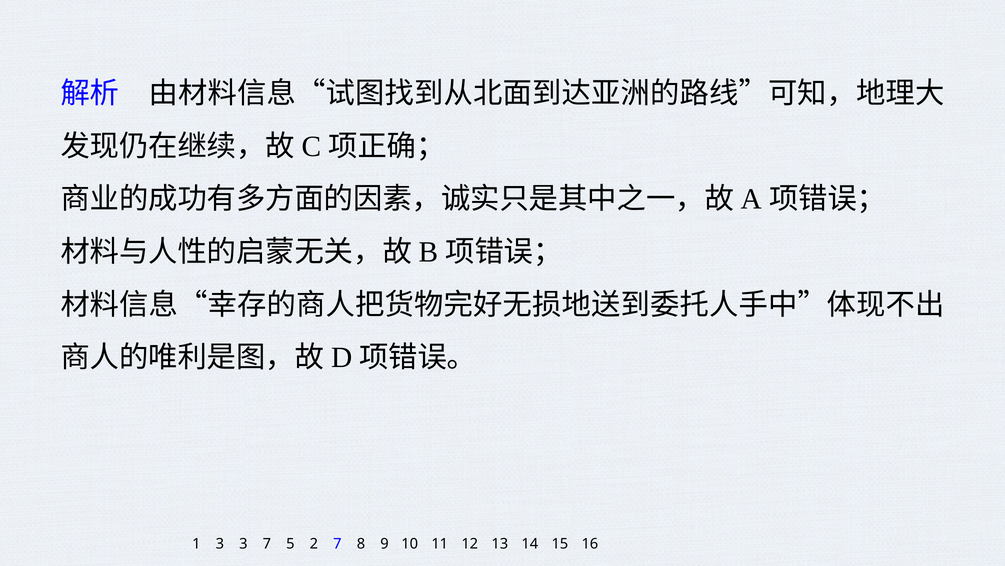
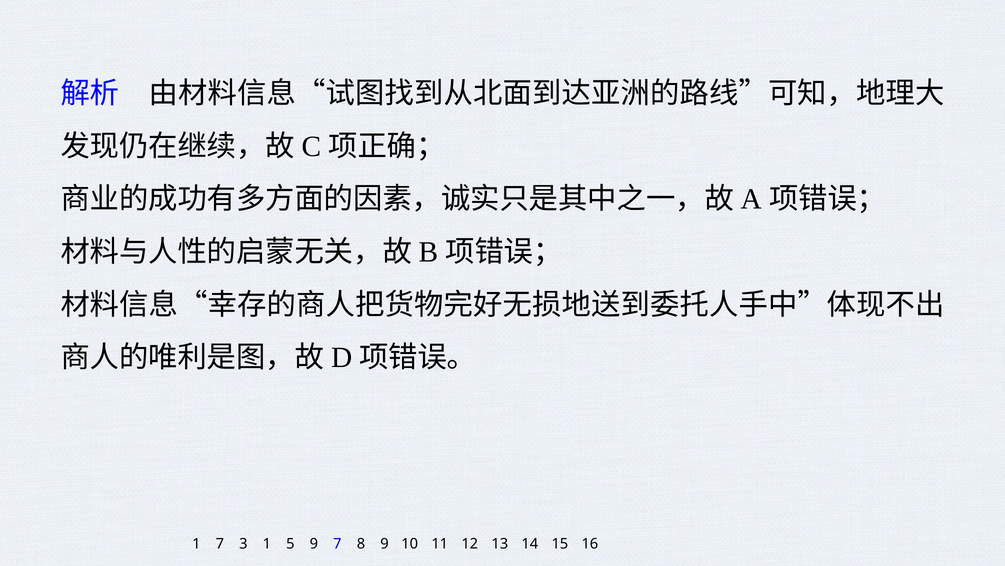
1 3: 3 -> 7
3 7: 7 -> 1
5 2: 2 -> 9
